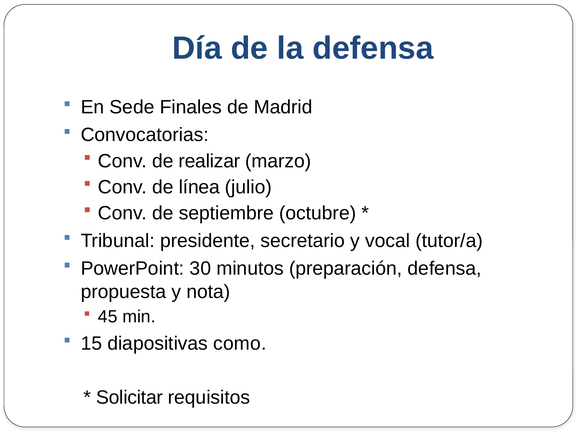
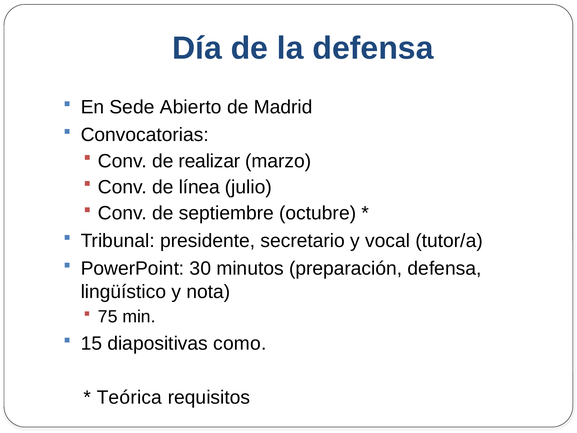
Finales: Finales -> Abierto
propuesta: propuesta -> lingüístico
45: 45 -> 75
Solicitar: Solicitar -> Teórica
